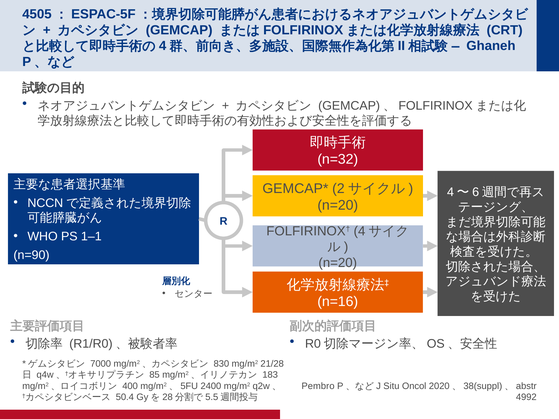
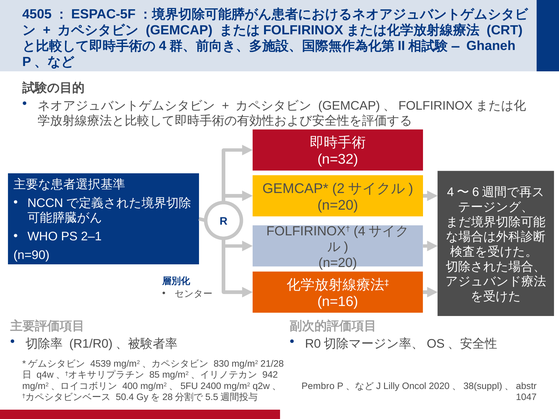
1–1: 1–1 -> 2–1
7000: 7000 -> 4539
183: 183 -> 942
Situ: Situ -> Lilly
4992: 4992 -> 1047
